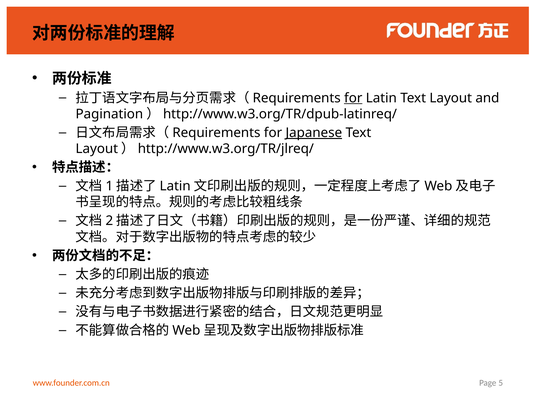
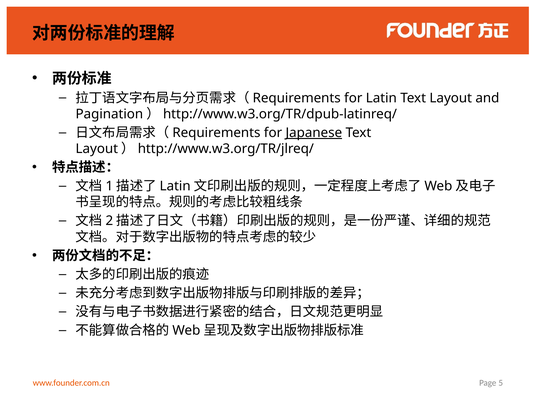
for at (353, 98) underline: present -> none
